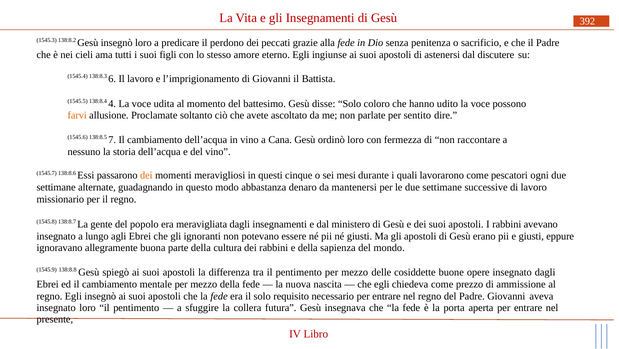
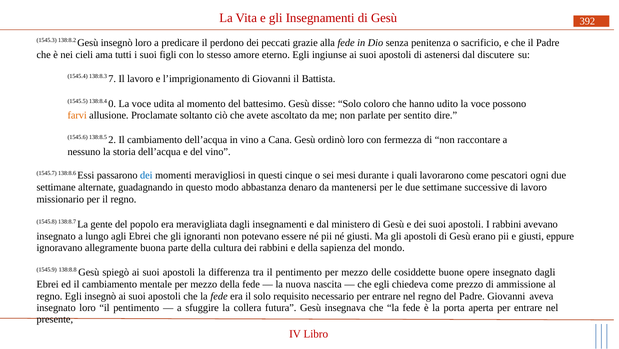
6: 6 -> 7
4: 4 -> 0
7: 7 -> 2
dei at (146, 175) colour: orange -> blue
